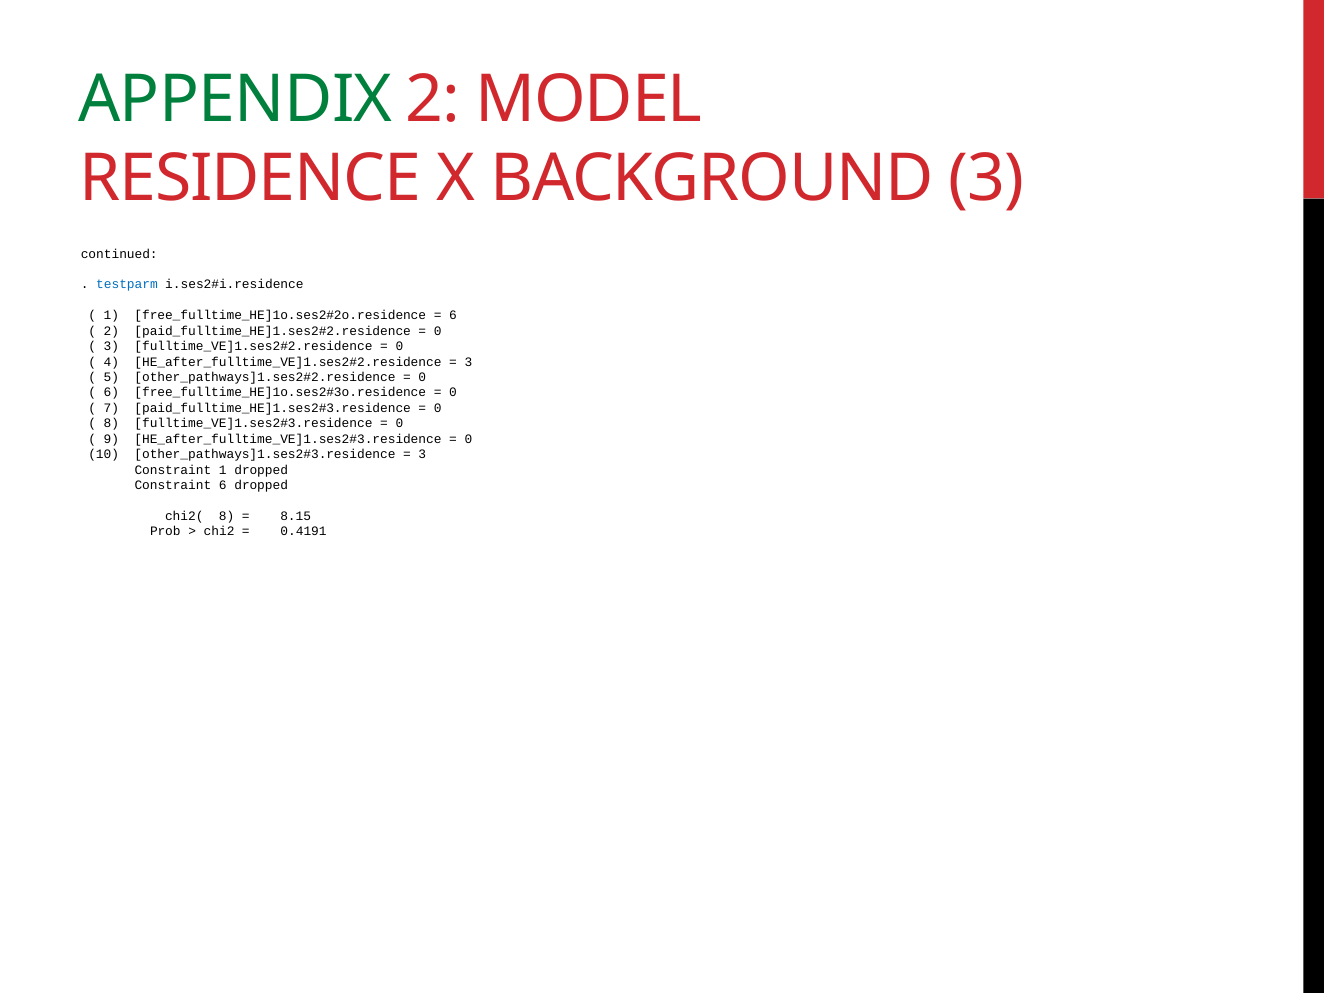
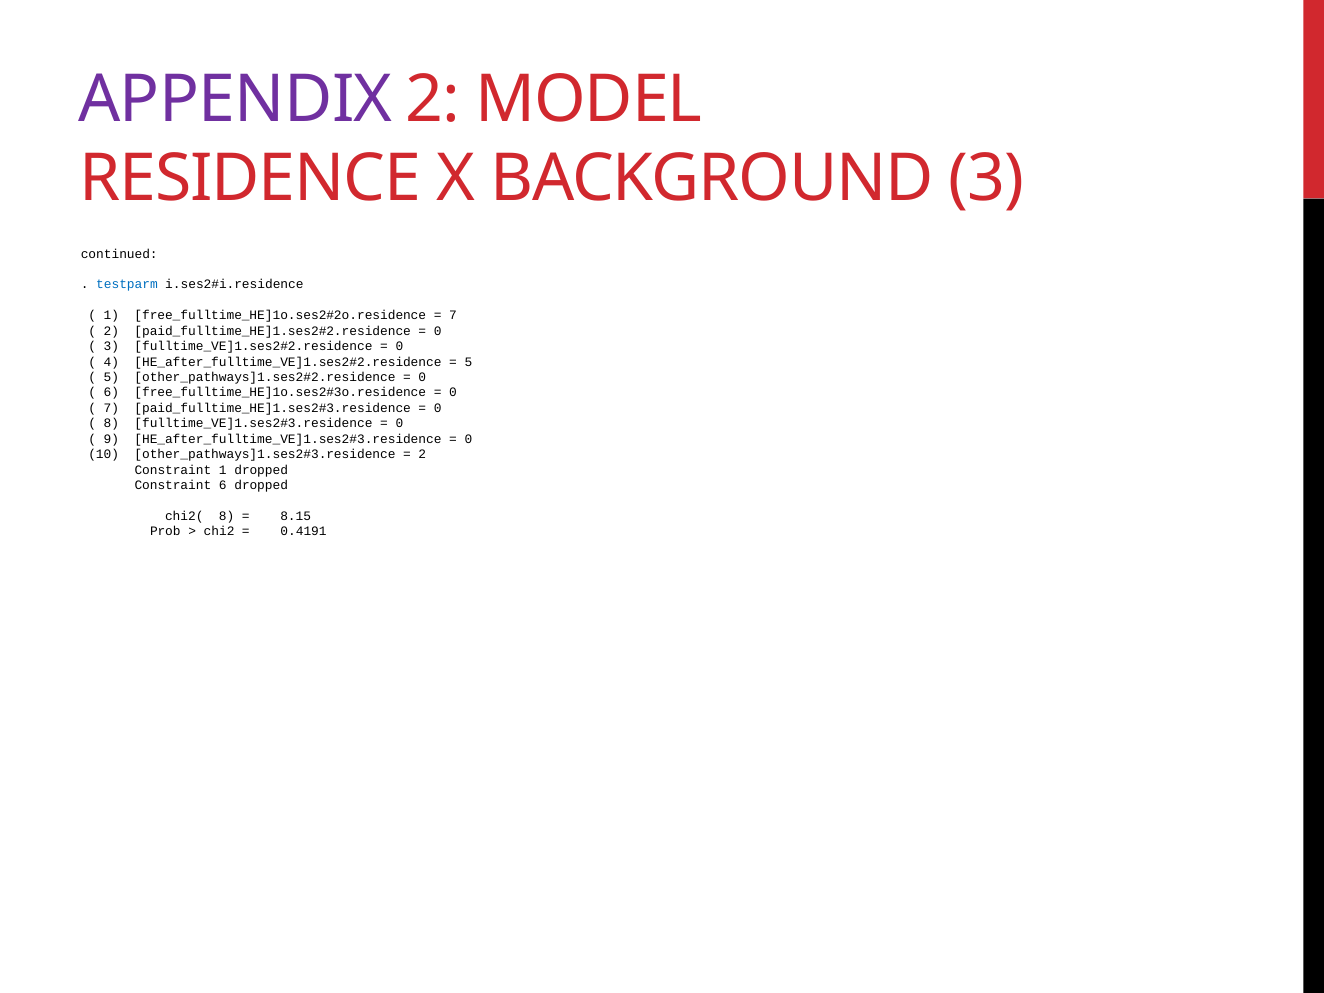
APPENDIX colour: green -> purple
6 at (453, 316): 6 -> 7
3 at (468, 362): 3 -> 5
3 at (422, 454): 3 -> 2
